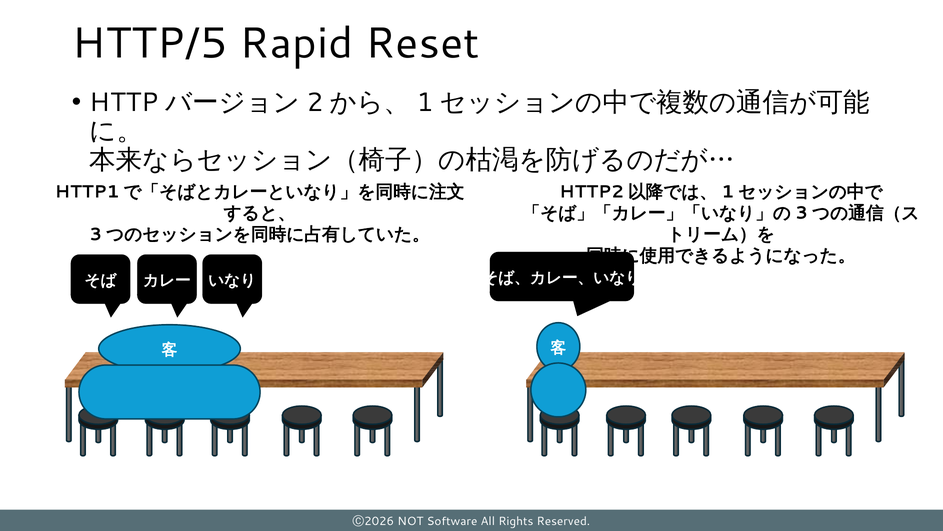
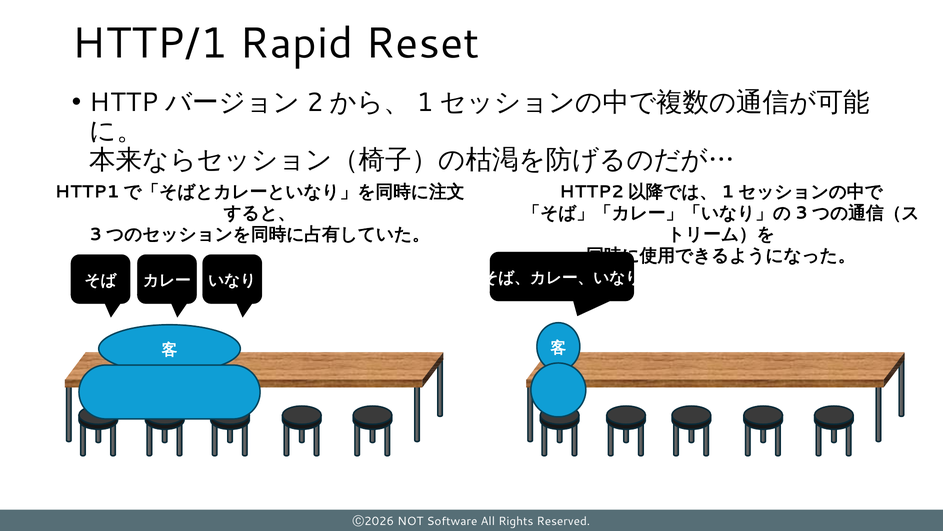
HTTP/5: HTTP/5 -> HTTP/1
